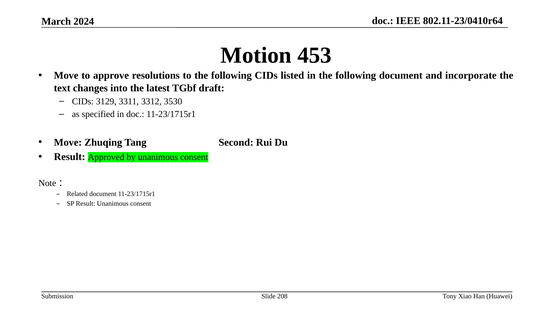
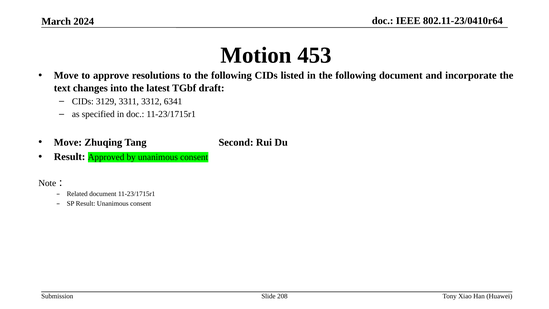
3530: 3530 -> 6341
